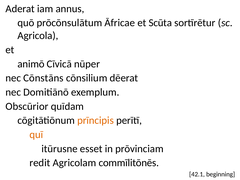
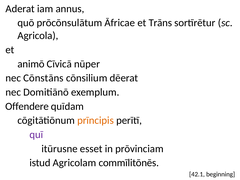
Scūta: Scūta -> Trāns
Obscūrior: Obscūrior -> Offendere
quī colour: orange -> purple
redit: redit -> istud
